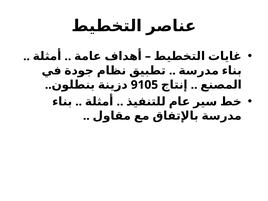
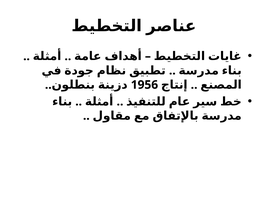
9105: 9105 -> 1956
